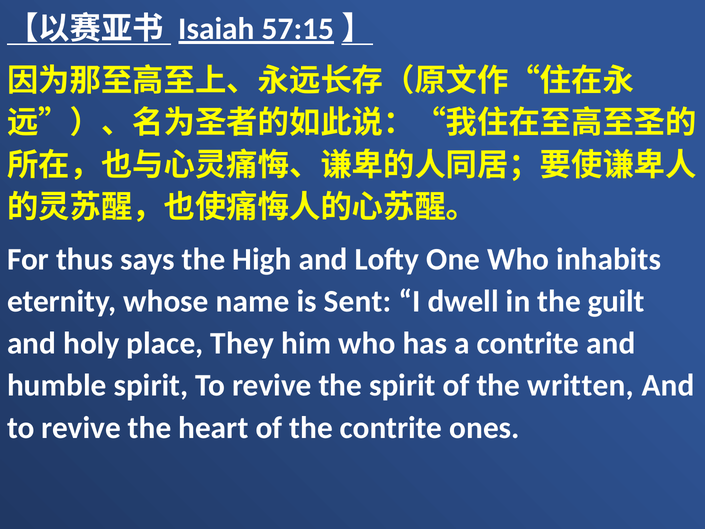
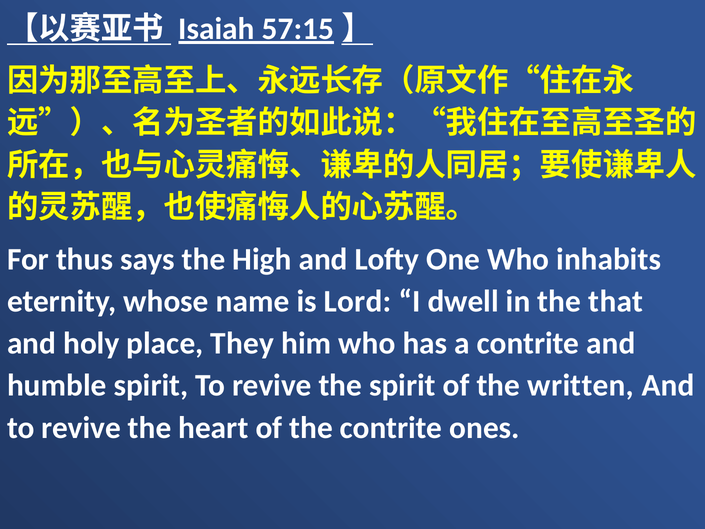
Sent: Sent -> Lord
guilt: guilt -> that
